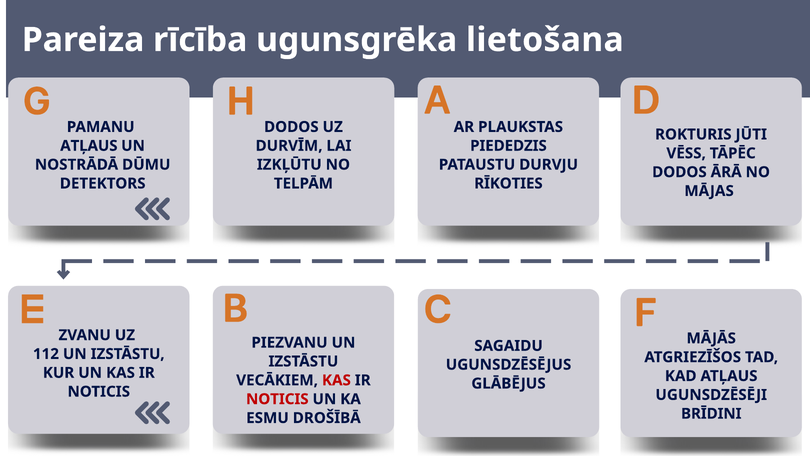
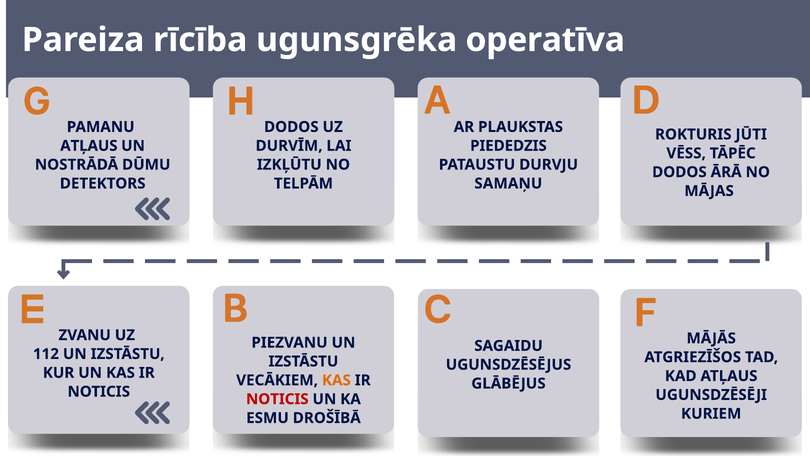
lietošana: lietošana -> operatīva
RĪKOTIES: RĪKOTIES -> SAMAŅU
KAS at (336, 380) colour: red -> orange
BRĪDINI: BRĪDINI -> KURIEM
